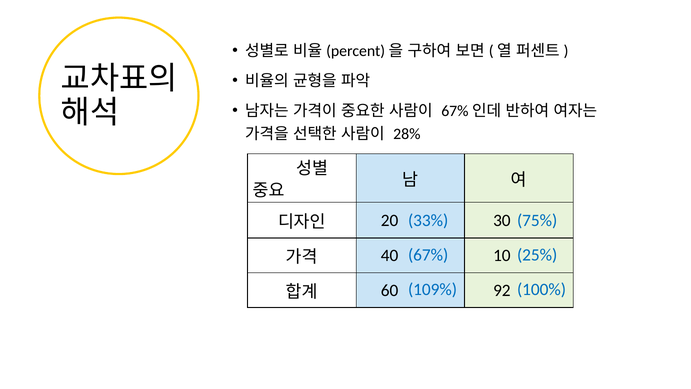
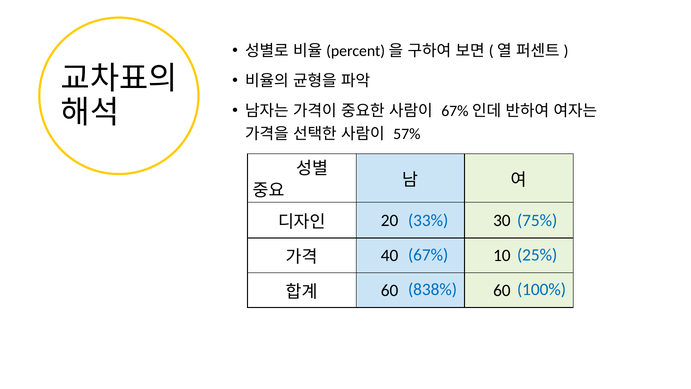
28%: 28% -> 57%
109%: 109% -> 838%
60 92: 92 -> 60
